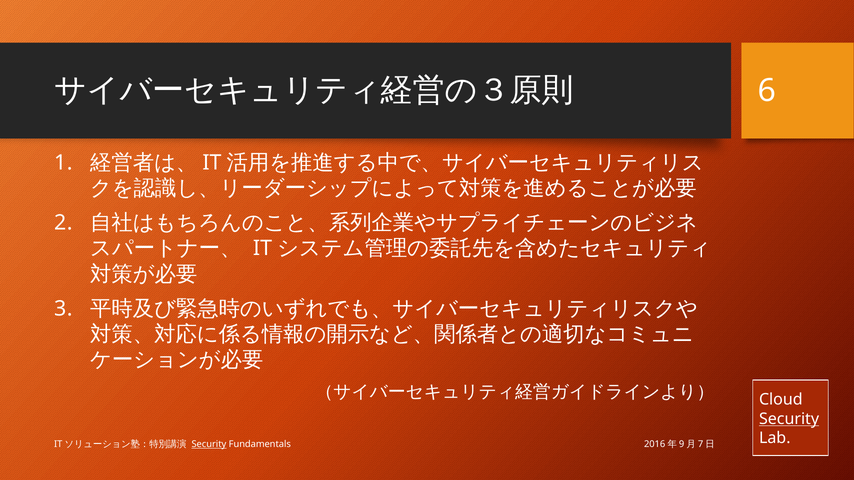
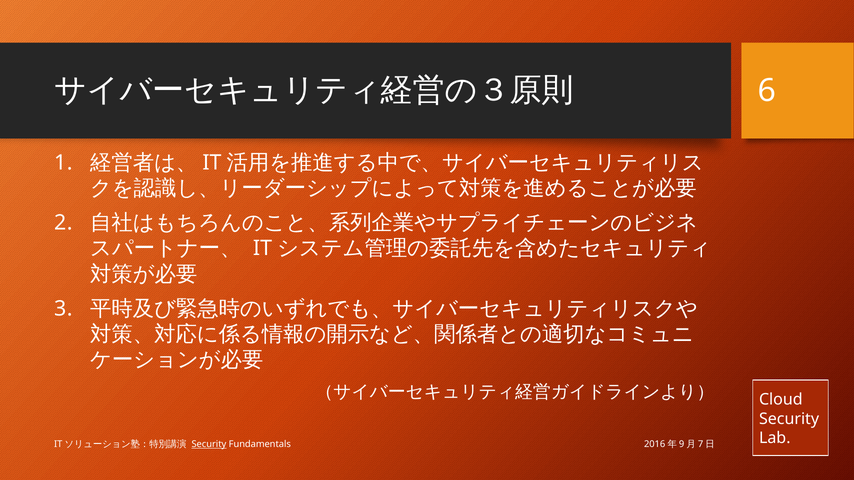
Security at (789, 419) underline: present -> none
